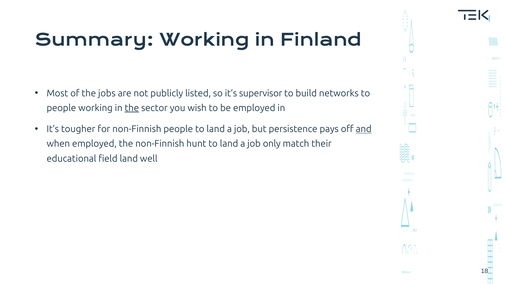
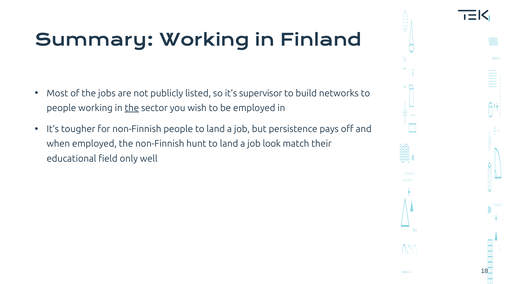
and underline: present -> none
only: only -> look
field land: land -> only
